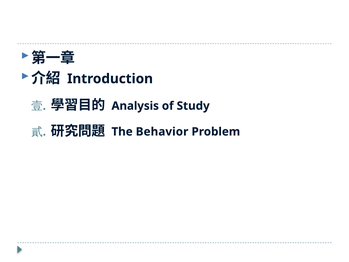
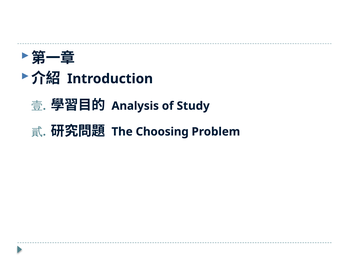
Behavior: Behavior -> Choosing
